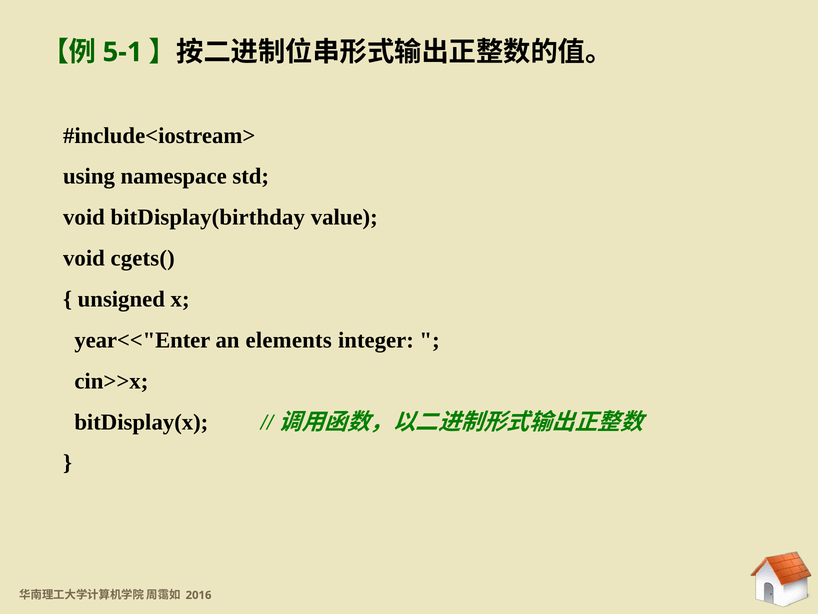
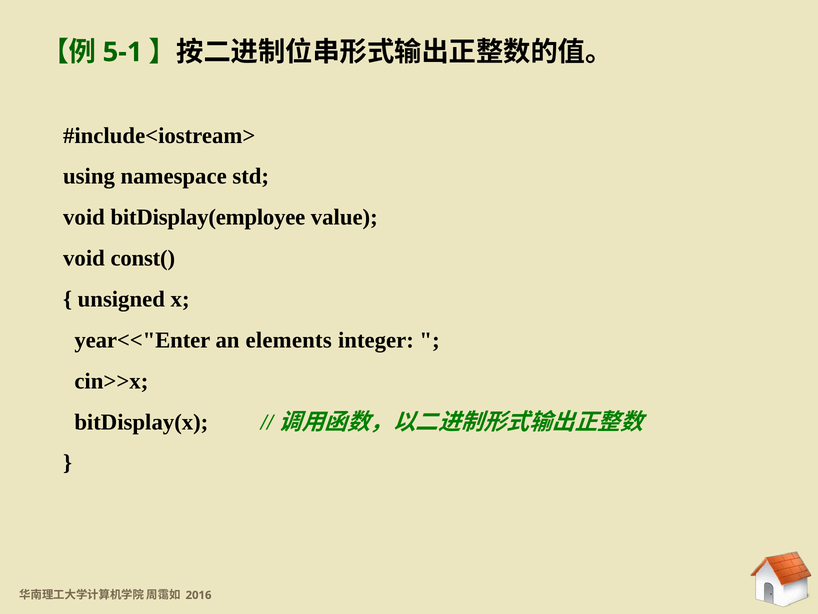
bitDisplay(birthday: bitDisplay(birthday -> bitDisplay(employee
cgets(: cgets( -> const(
